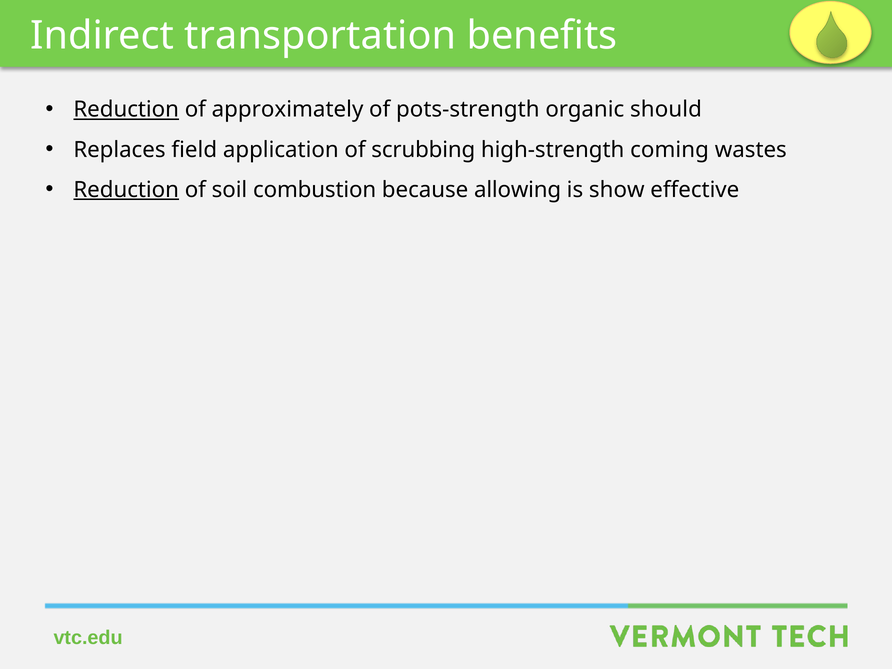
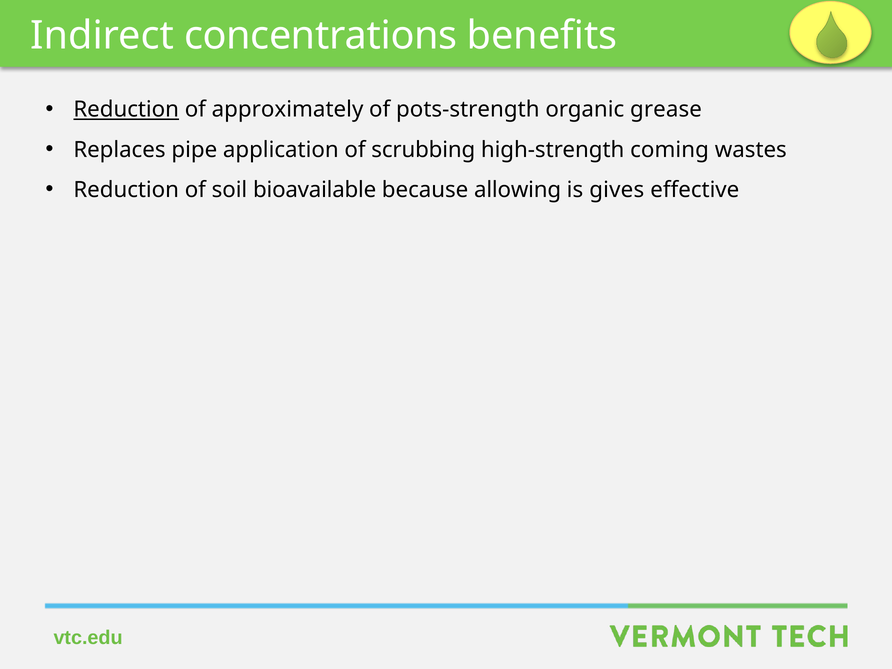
transportation: transportation -> concentrations
should: should -> grease
field: field -> pipe
Reduction at (126, 190) underline: present -> none
combustion: combustion -> bioavailable
show: show -> gives
